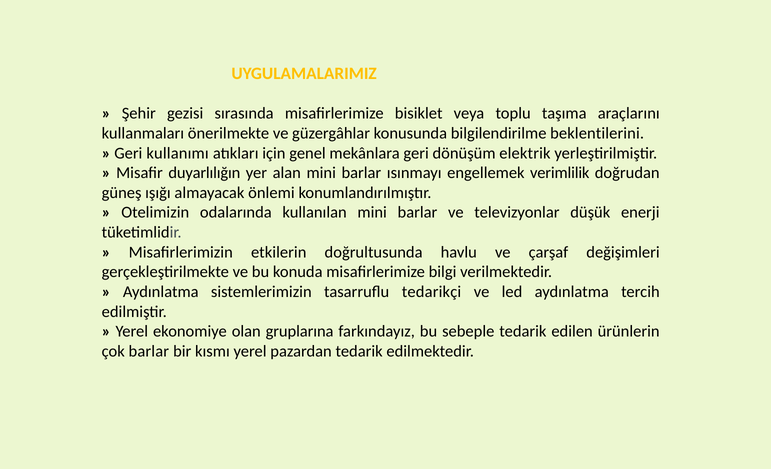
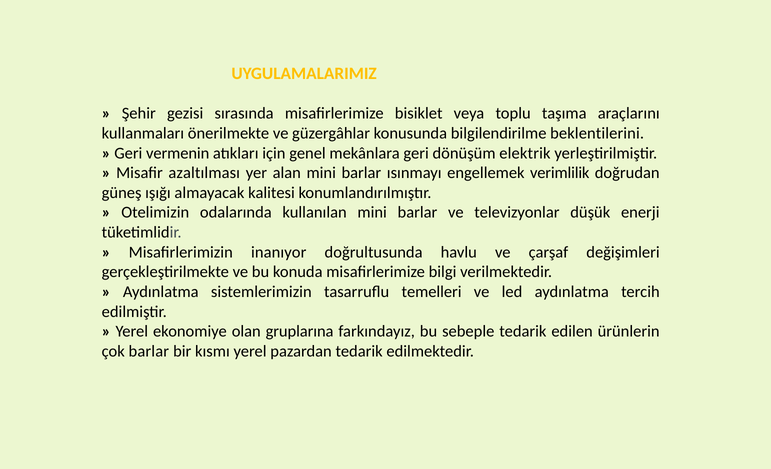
kullanımı: kullanımı -> vermenin
duyarlılığın: duyarlılığın -> azaltılması
önlemi: önlemi -> kalitesi
etkilerin: etkilerin -> inanıyor
tedarikçi: tedarikçi -> temelleri
